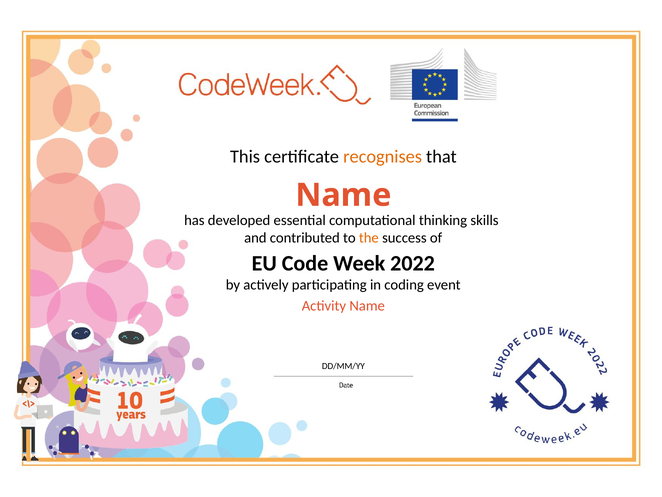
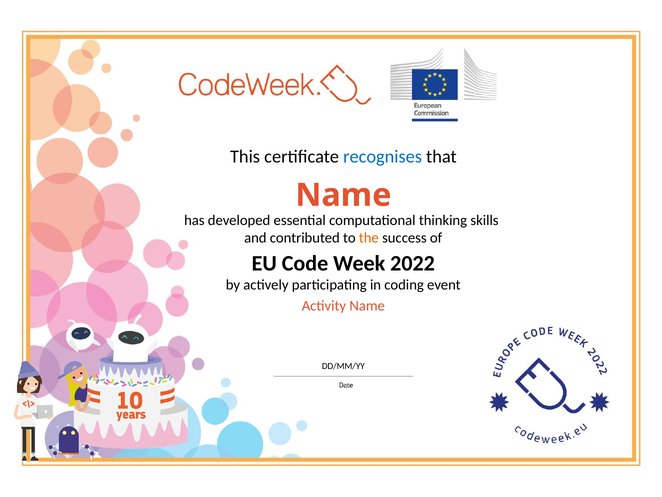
recognises colour: orange -> blue
